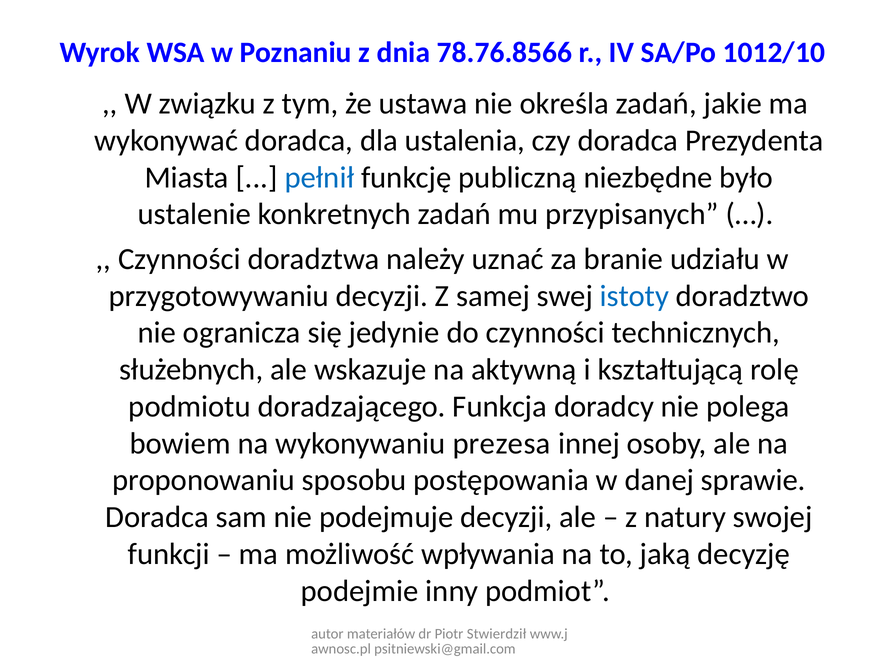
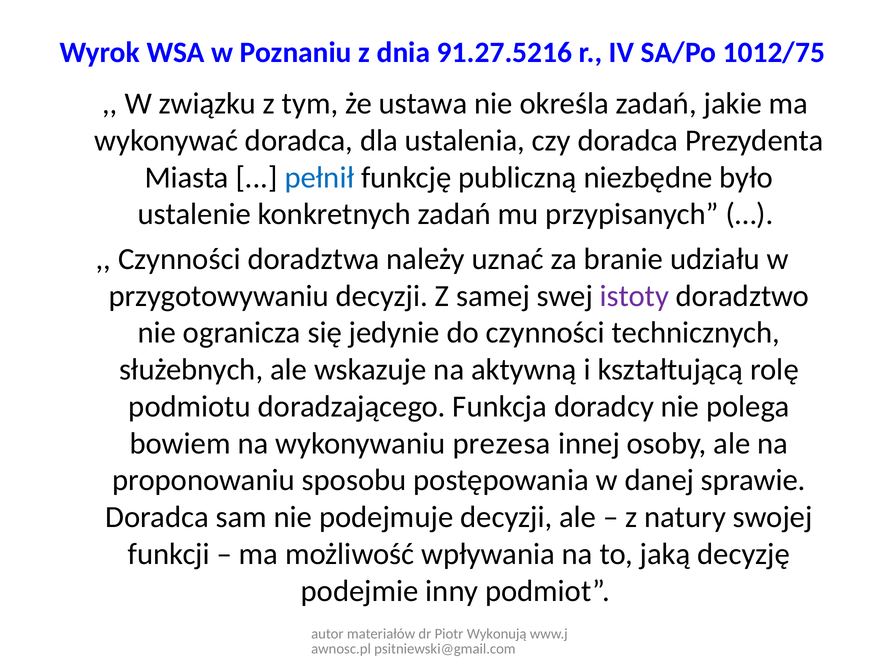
78.76.8566: 78.76.8566 -> 91.27.5216
1012/10: 1012/10 -> 1012/75
istoty colour: blue -> purple
Stwierdził: Stwierdził -> Wykonują
